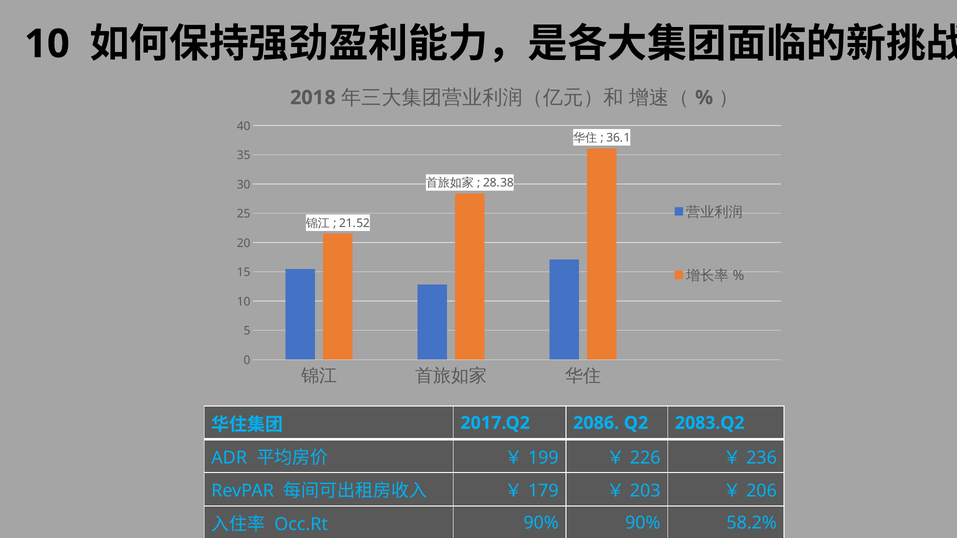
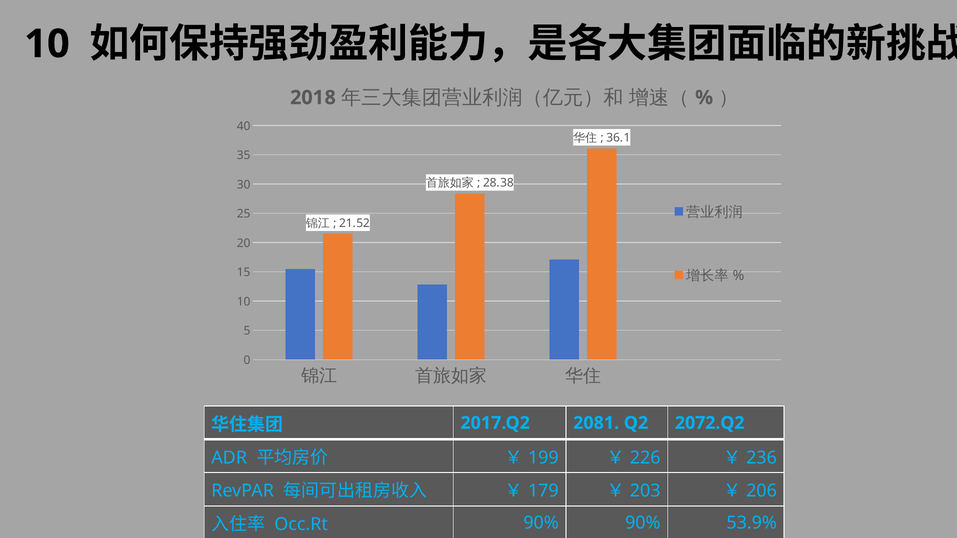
2086: 2086 -> 2081
2083.Q2: 2083.Q2 -> 2072.Q2
58.2%: 58.2% -> 53.9%
